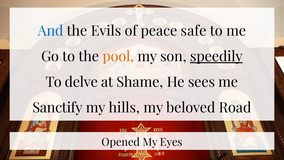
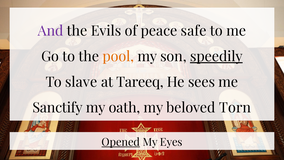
And colour: blue -> purple
delve: delve -> slave
Shame: Shame -> Tareeq
hills: hills -> oath
Road: Road -> Torn
Opened underline: none -> present
